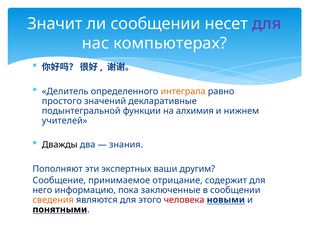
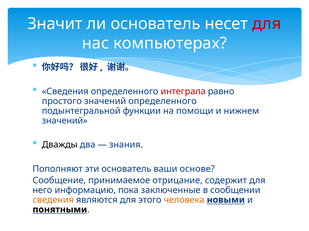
ли сообщении: сообщении -> основатель
для at (267, 24) colour: purple -> red
Делитель at (65, 92): Делитель -> Сведения
интеграла colour: orange -> red
значений декларативные: декларативные -> определенного
алхимия: алхимия -> помощи
учителей at (65, 121): учителей -> значений
эти экспертных: экспертных -> основатель
другим: другим -> основе
человека colour: red -> orange
